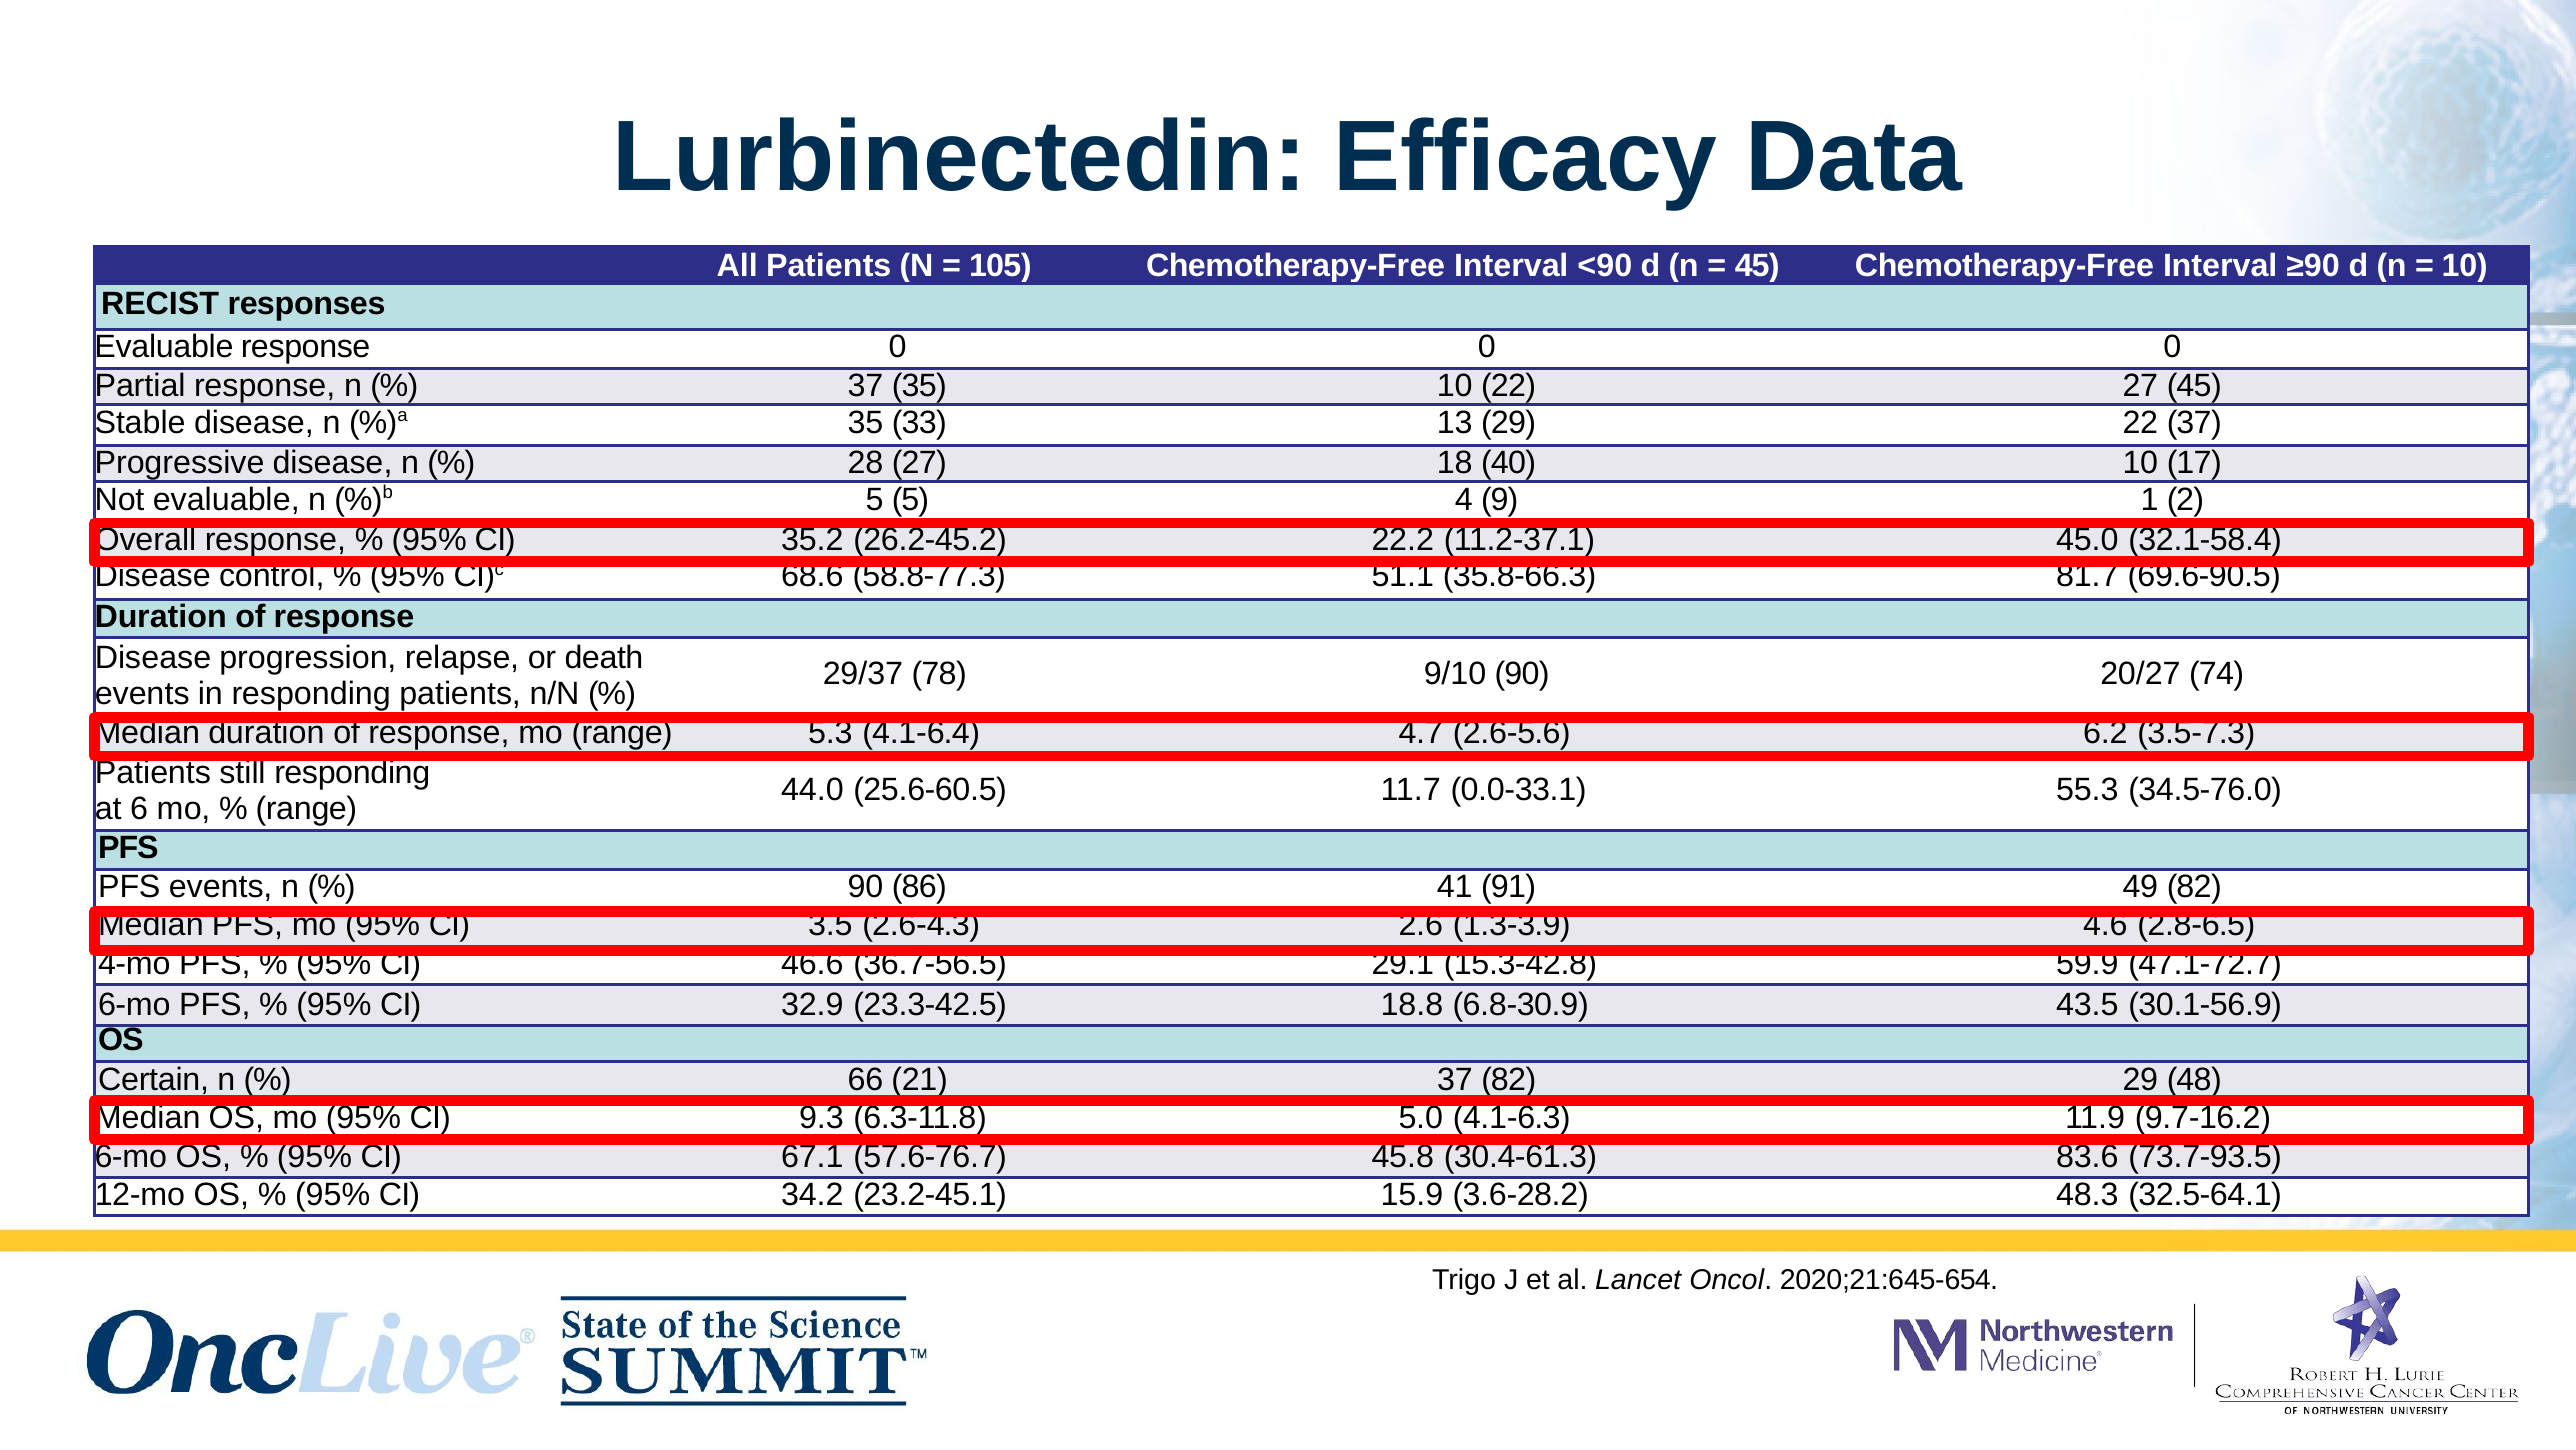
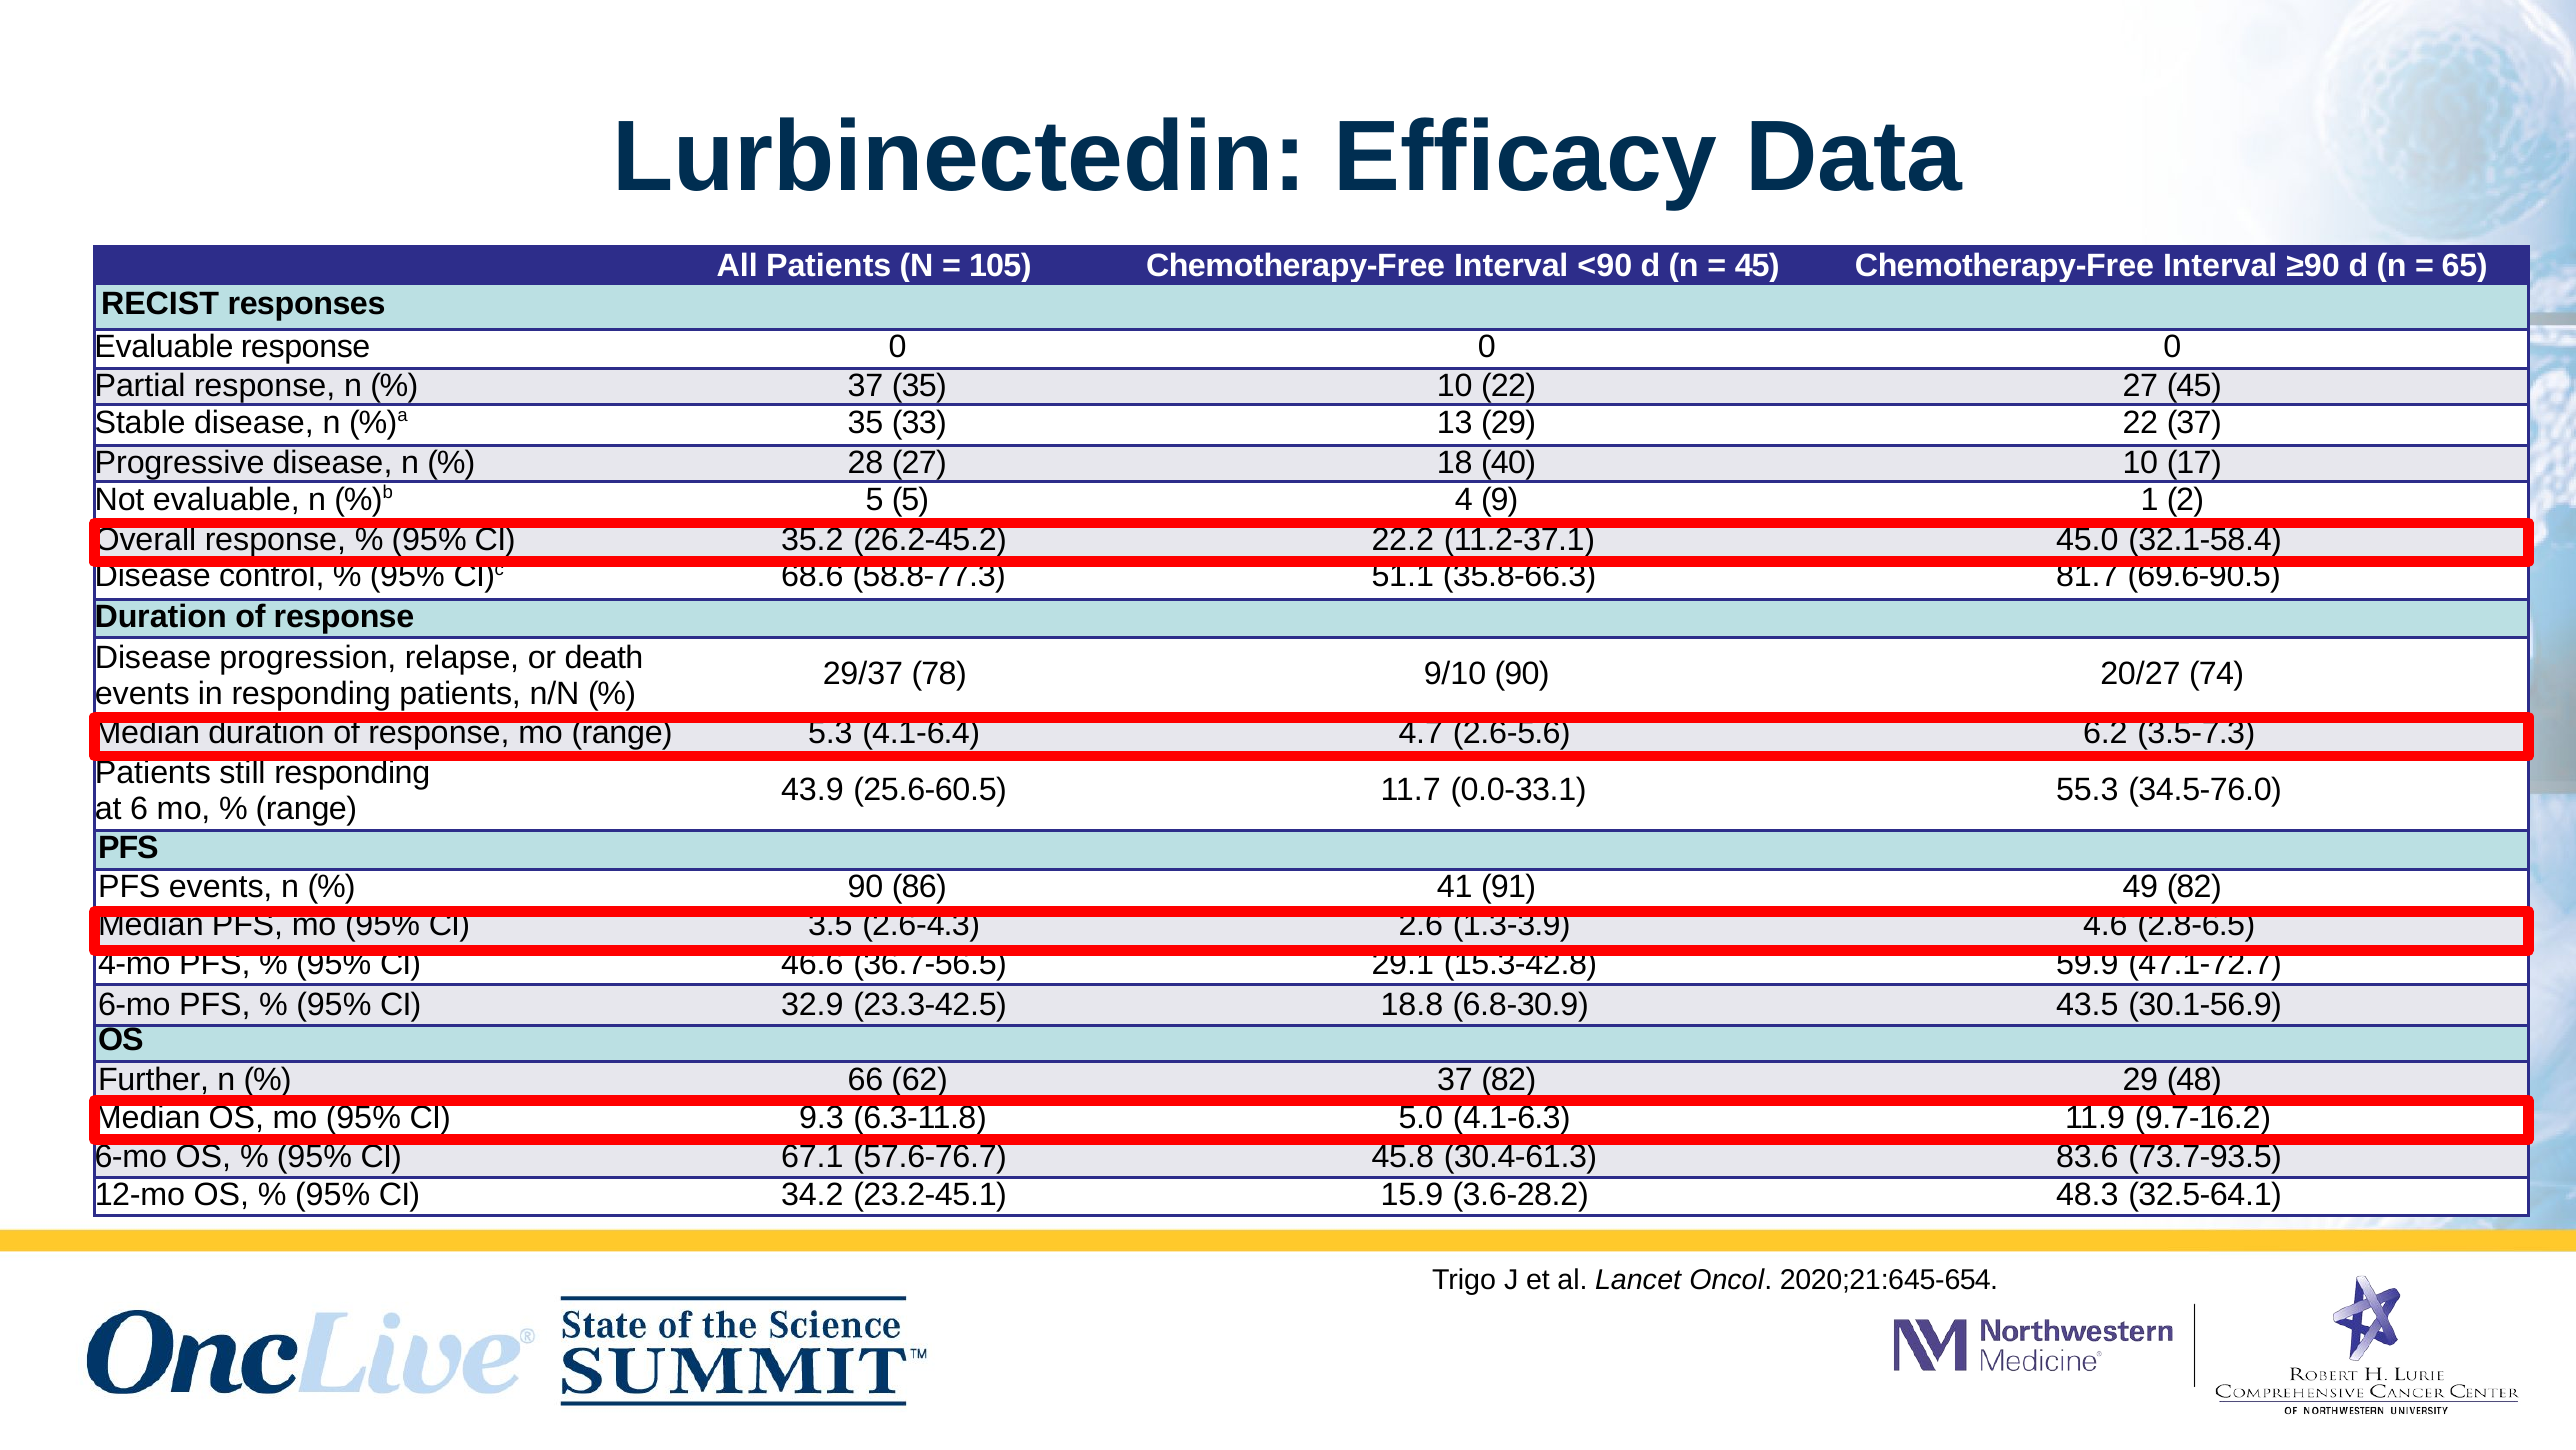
10 at (2465, 266): 10 -> 65
44.0: 44.0 -> 43.9
Certain: Certain -> Further
21: 21 -> 62
